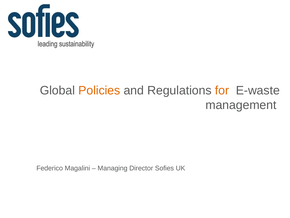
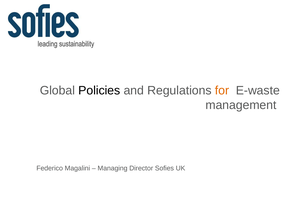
Policies colour: orange -> black
